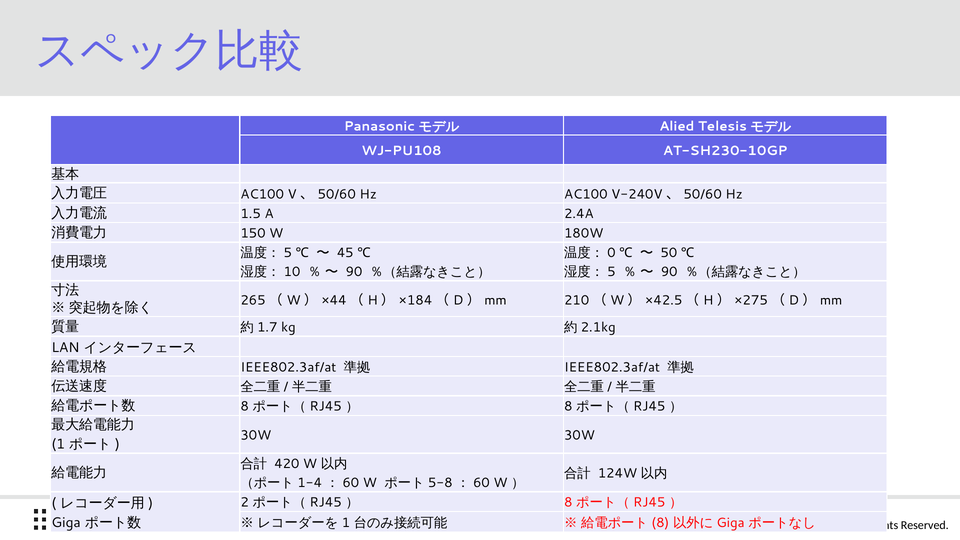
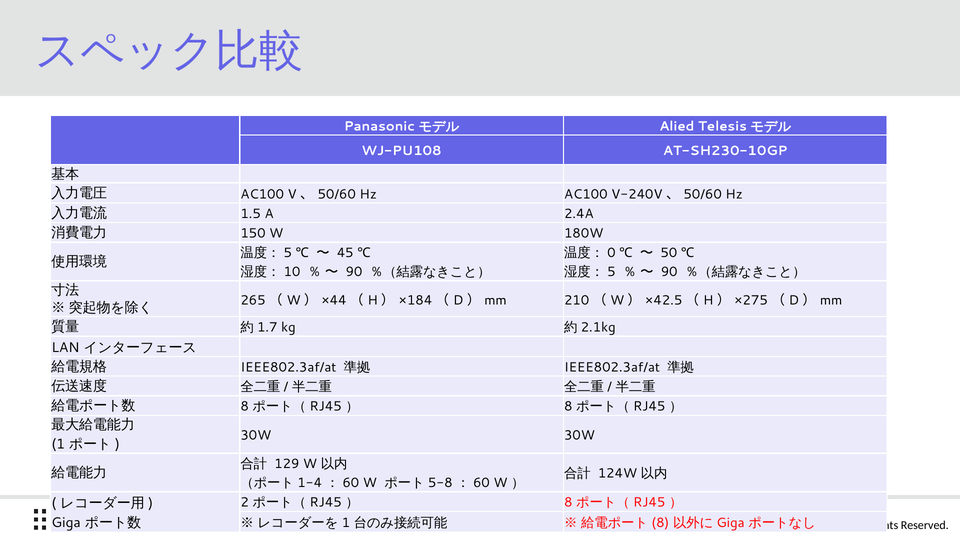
420: 420 -> 129
